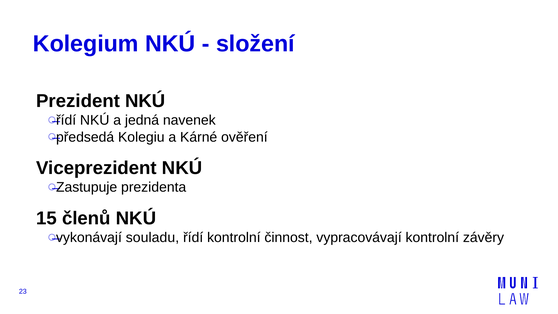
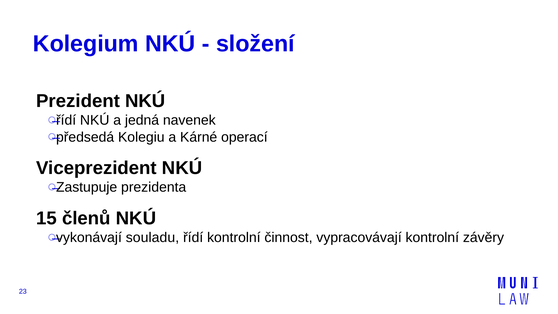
ověření: ověření -> operací
